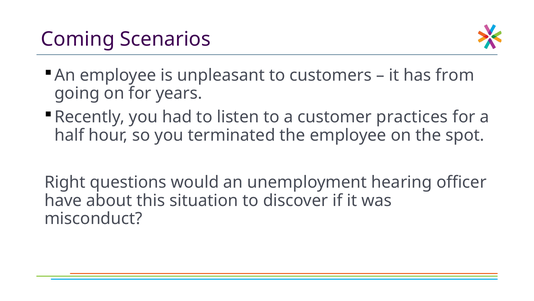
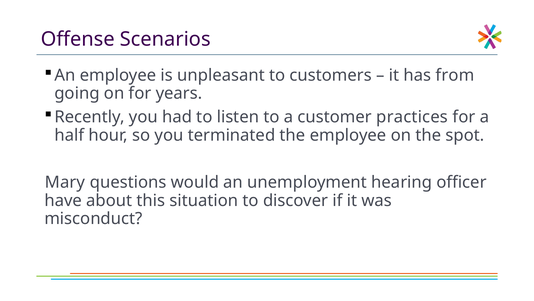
Coming: Coming -> Offense
Right: Right -> Mary
